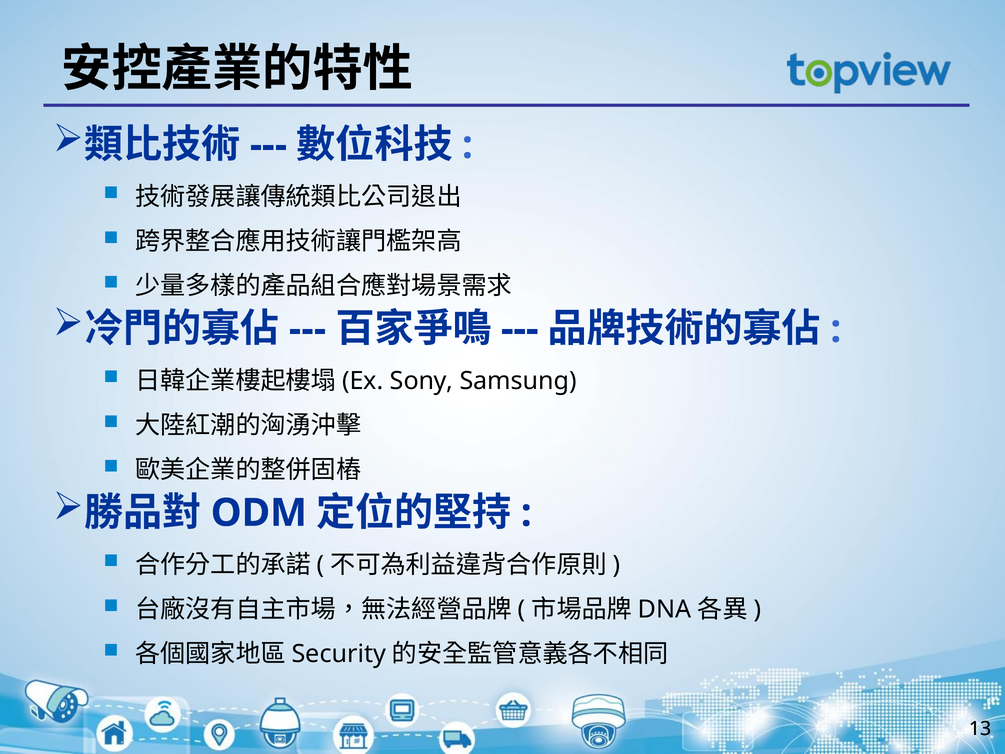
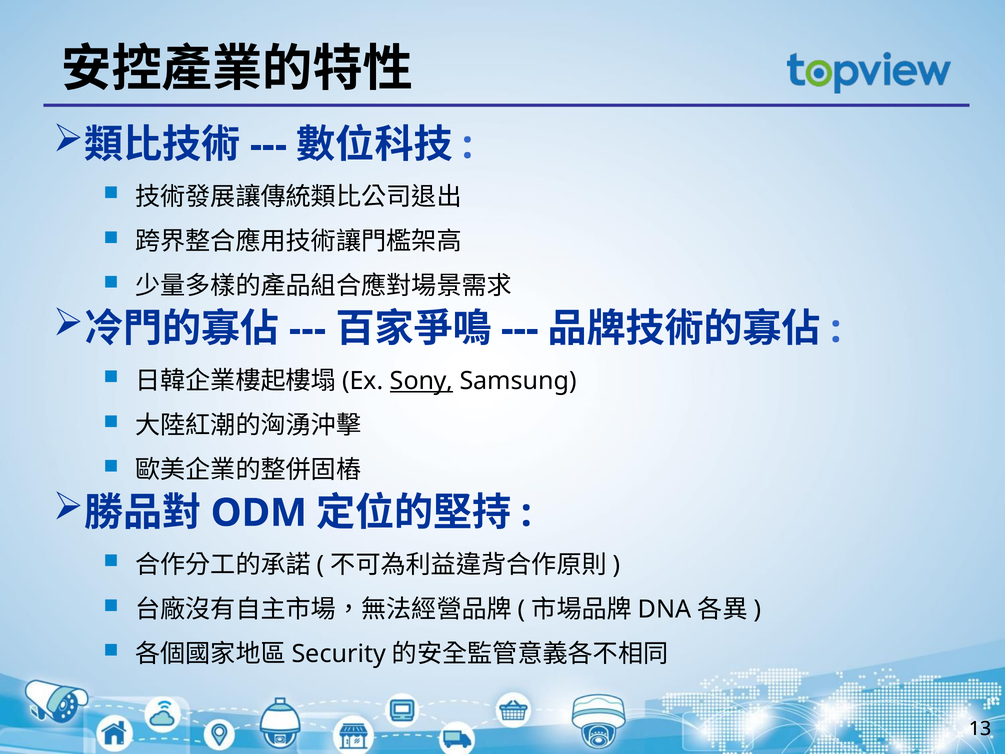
Sony underline: none -> present
